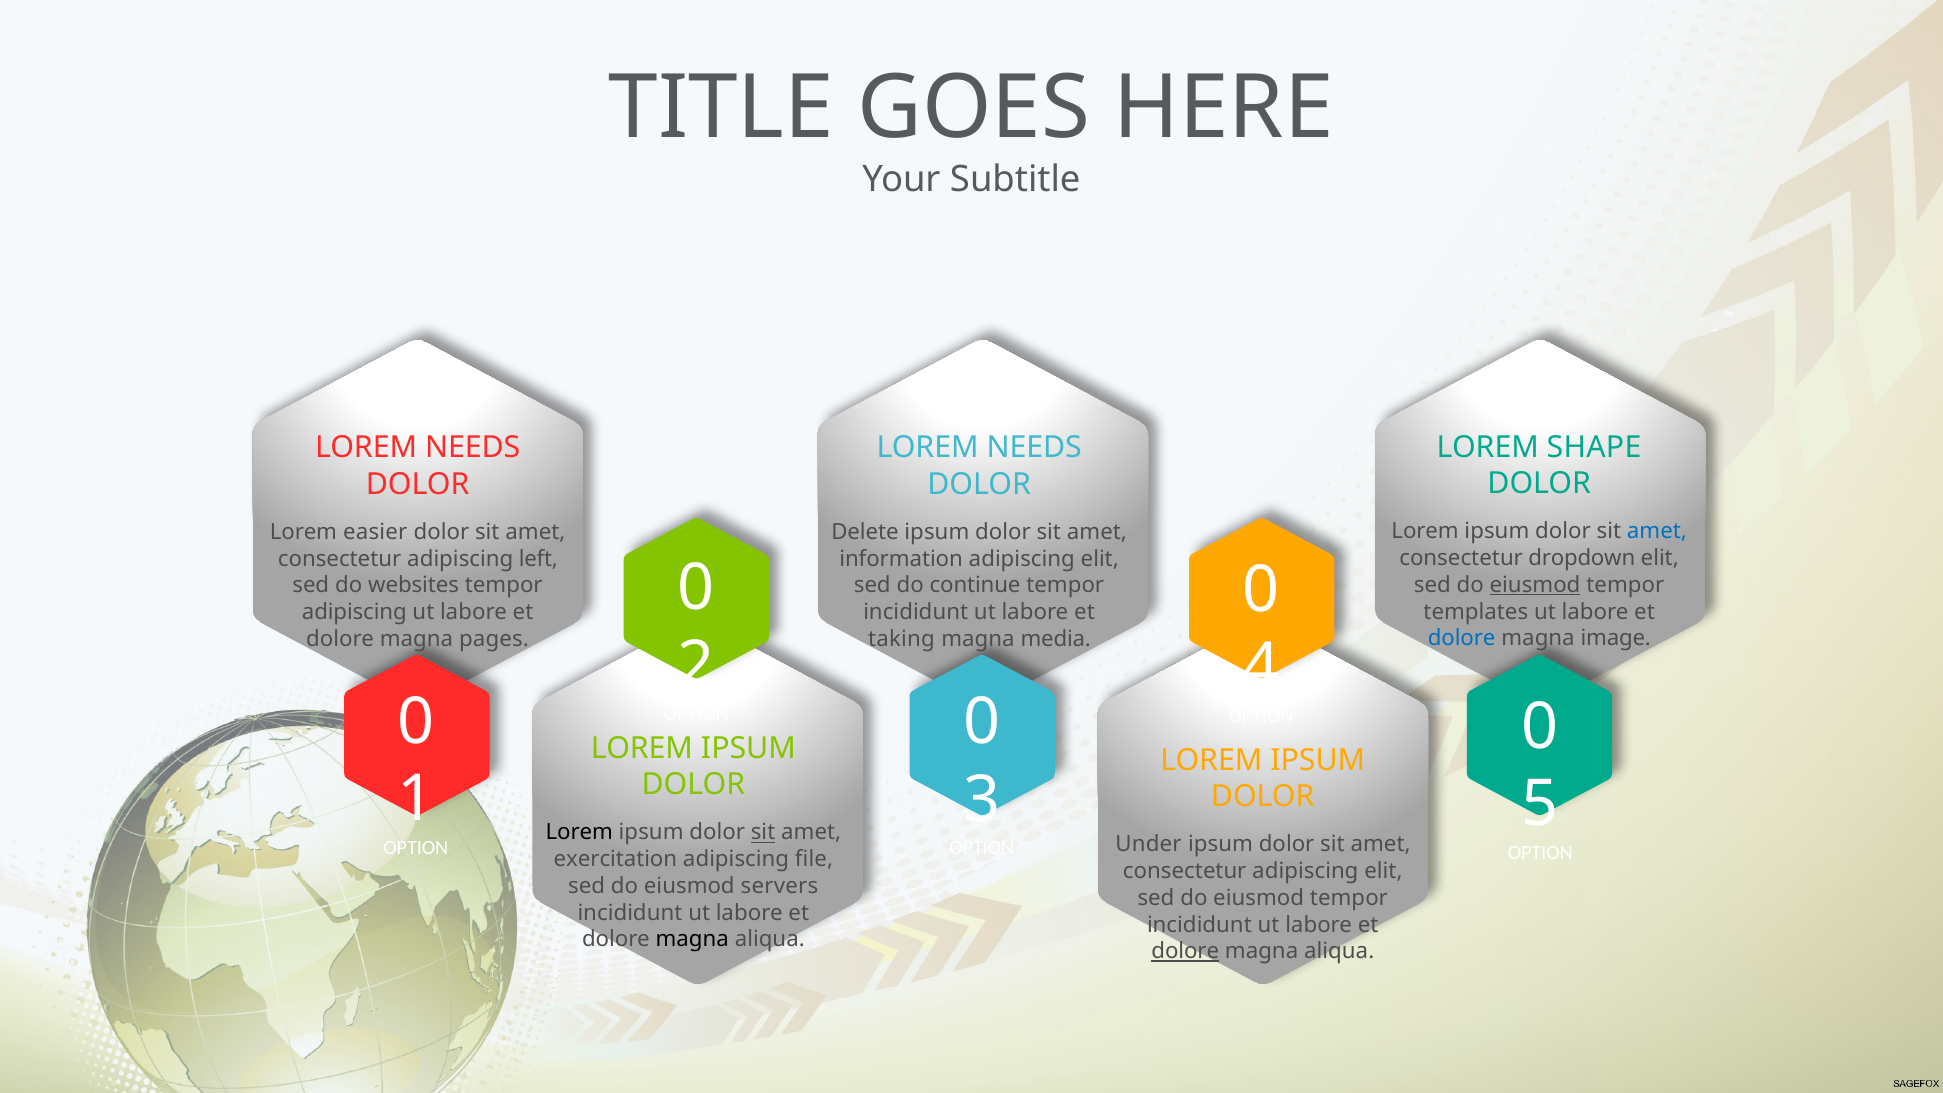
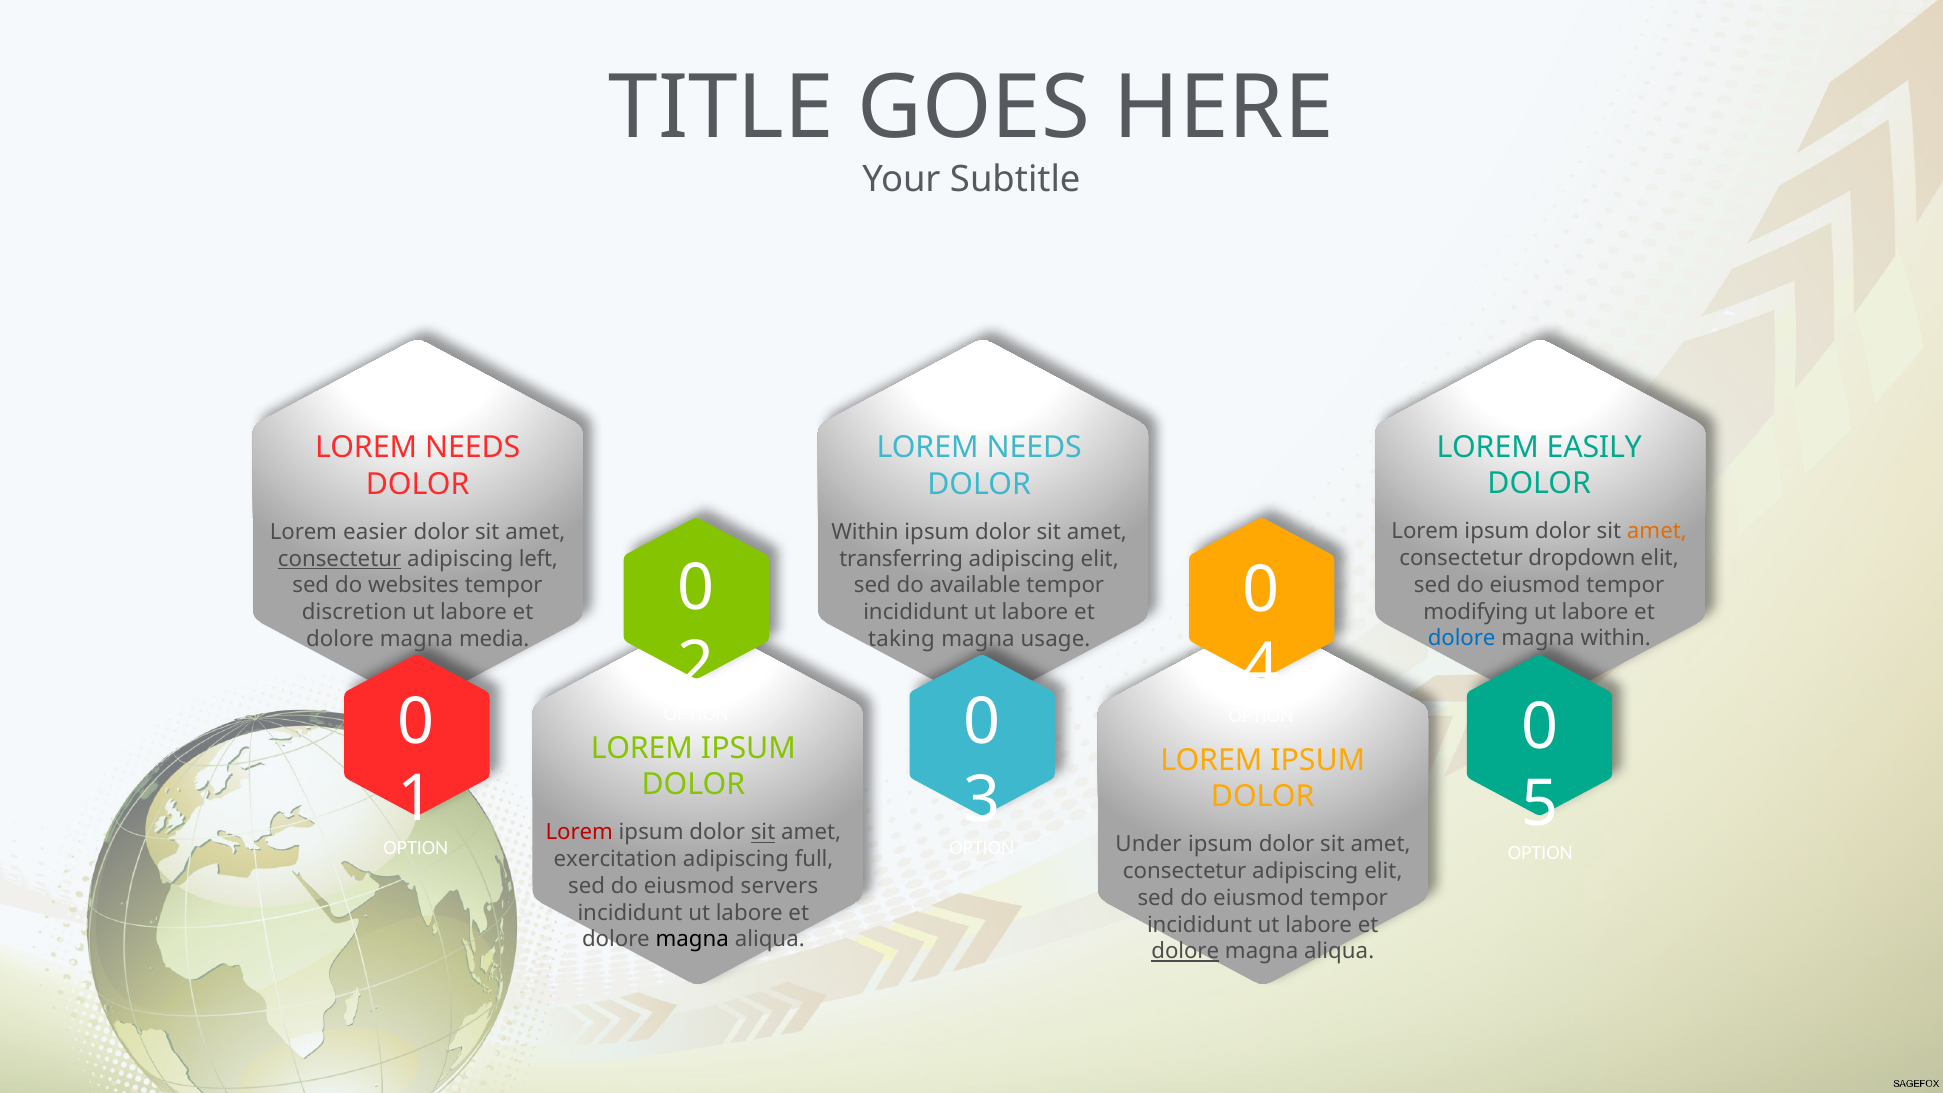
SHAPE: SHAPE -> EASILY
amet at (1657, 532) colour: blue -> orange
Delete at (865, 532): Delete -> Within
consectetur at (340, 559) underline: none -> present
information: information -> transferring
eiusmod at (1535, 585) underline: present -> none
continue: continue -> available
templates: templates -> modifying
adipiscing at (354, 612): adipiscing -> discretion
magna image: image -> within
pages: pages -> media
media: media -> usage
Lorem at (579, 833) colour: black -> red
file: file -> full
